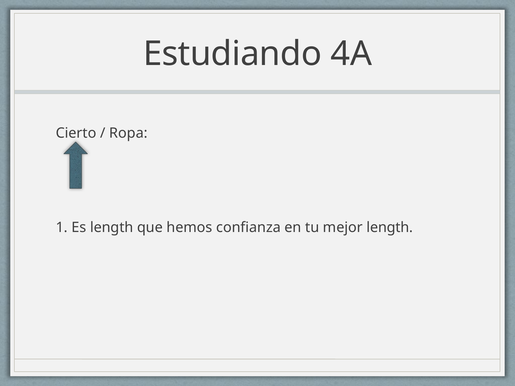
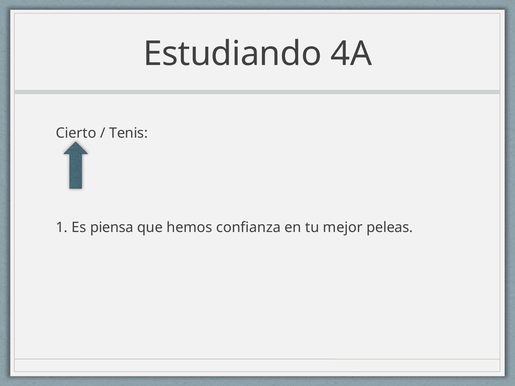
Ropa: Ropa -> Tenis
Es length: length -> piensa
mejor length: length -> peleas
